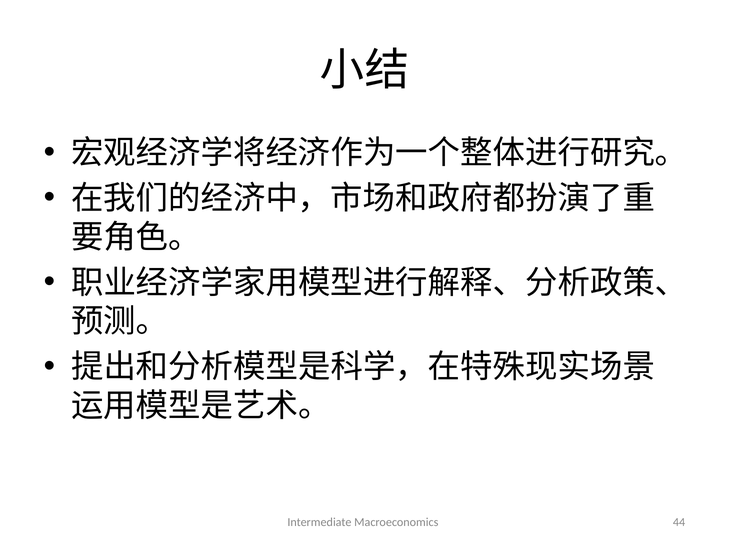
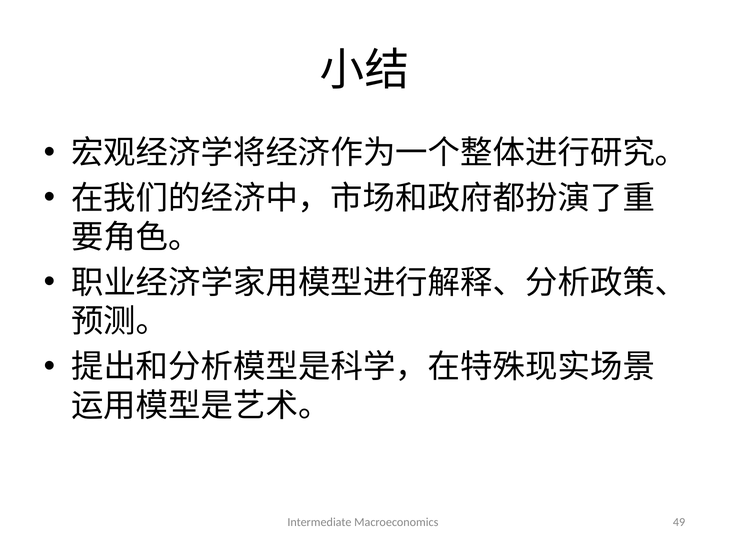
44: 44 -> 49
